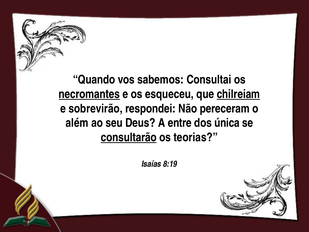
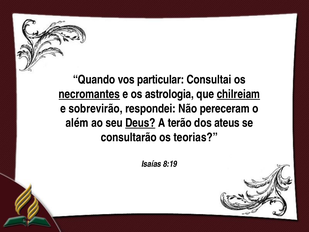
sabemos: sabemos -> particular
esqueceu: esqueceu -> astrologia
Deus underline: none -> present
entre: entre -> terão
única: única -> ateus
consultarão underline: present -> none
